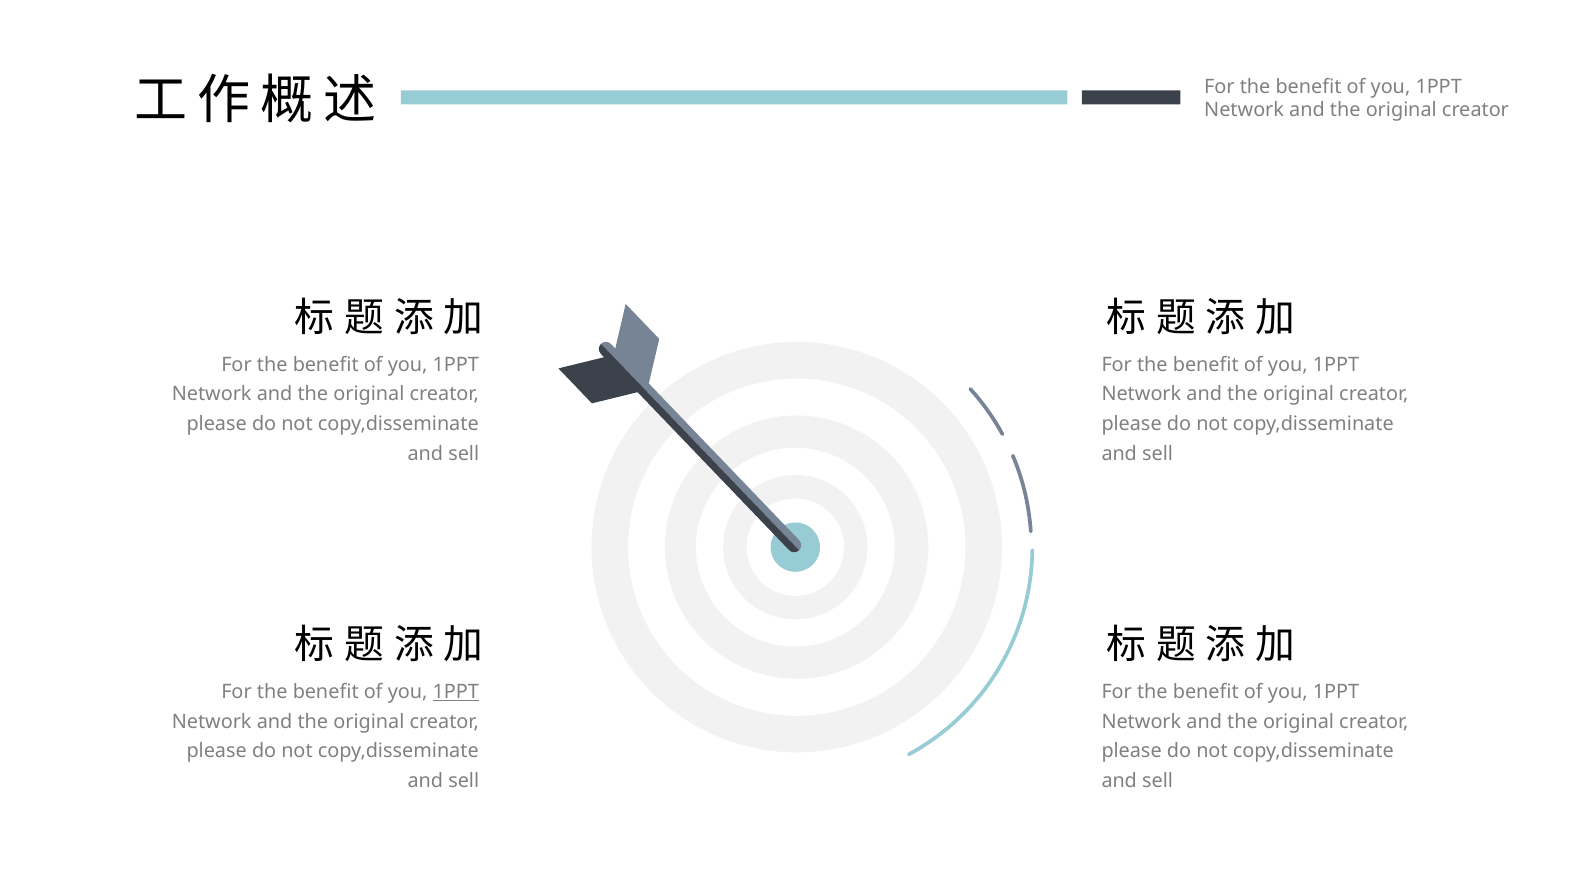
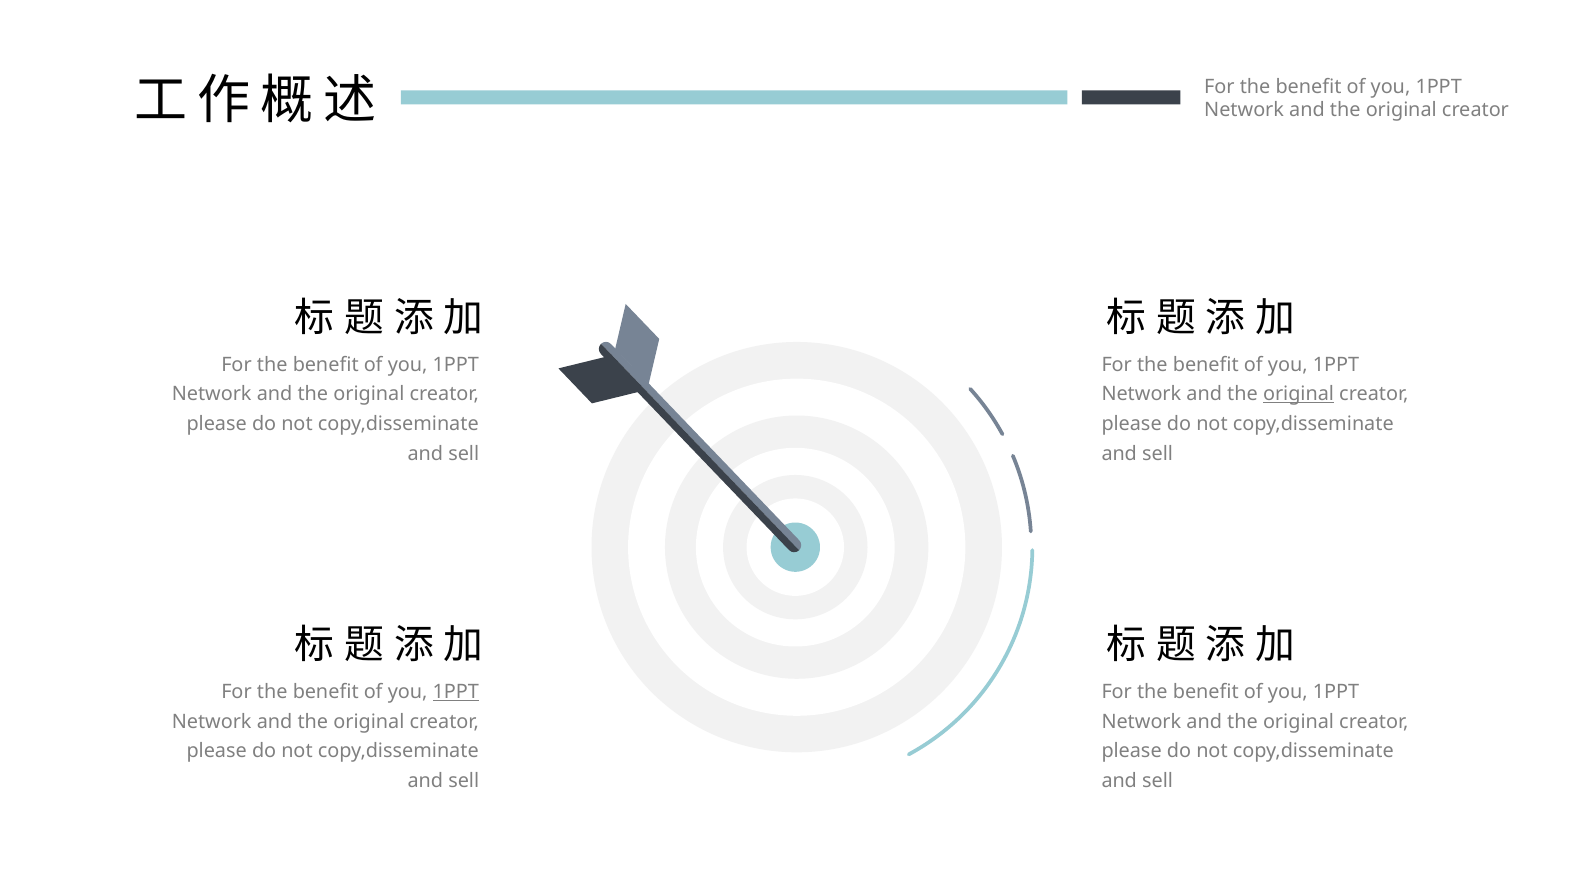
original at (1299, 394) underline: none -> present
